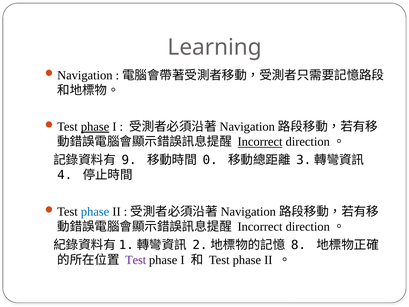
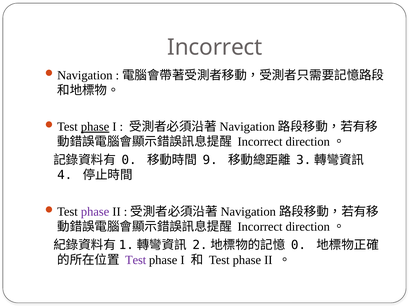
Learning at (215, 47): Learning -> Incorrect
Incorrect at (260, 142) underline: present -> none
9 at (129, 160): 9 -> 0
0: 0 -> 9
phase at (95, 212) colour: blue -> purple
8 at (299, 245): 8 -> 0
